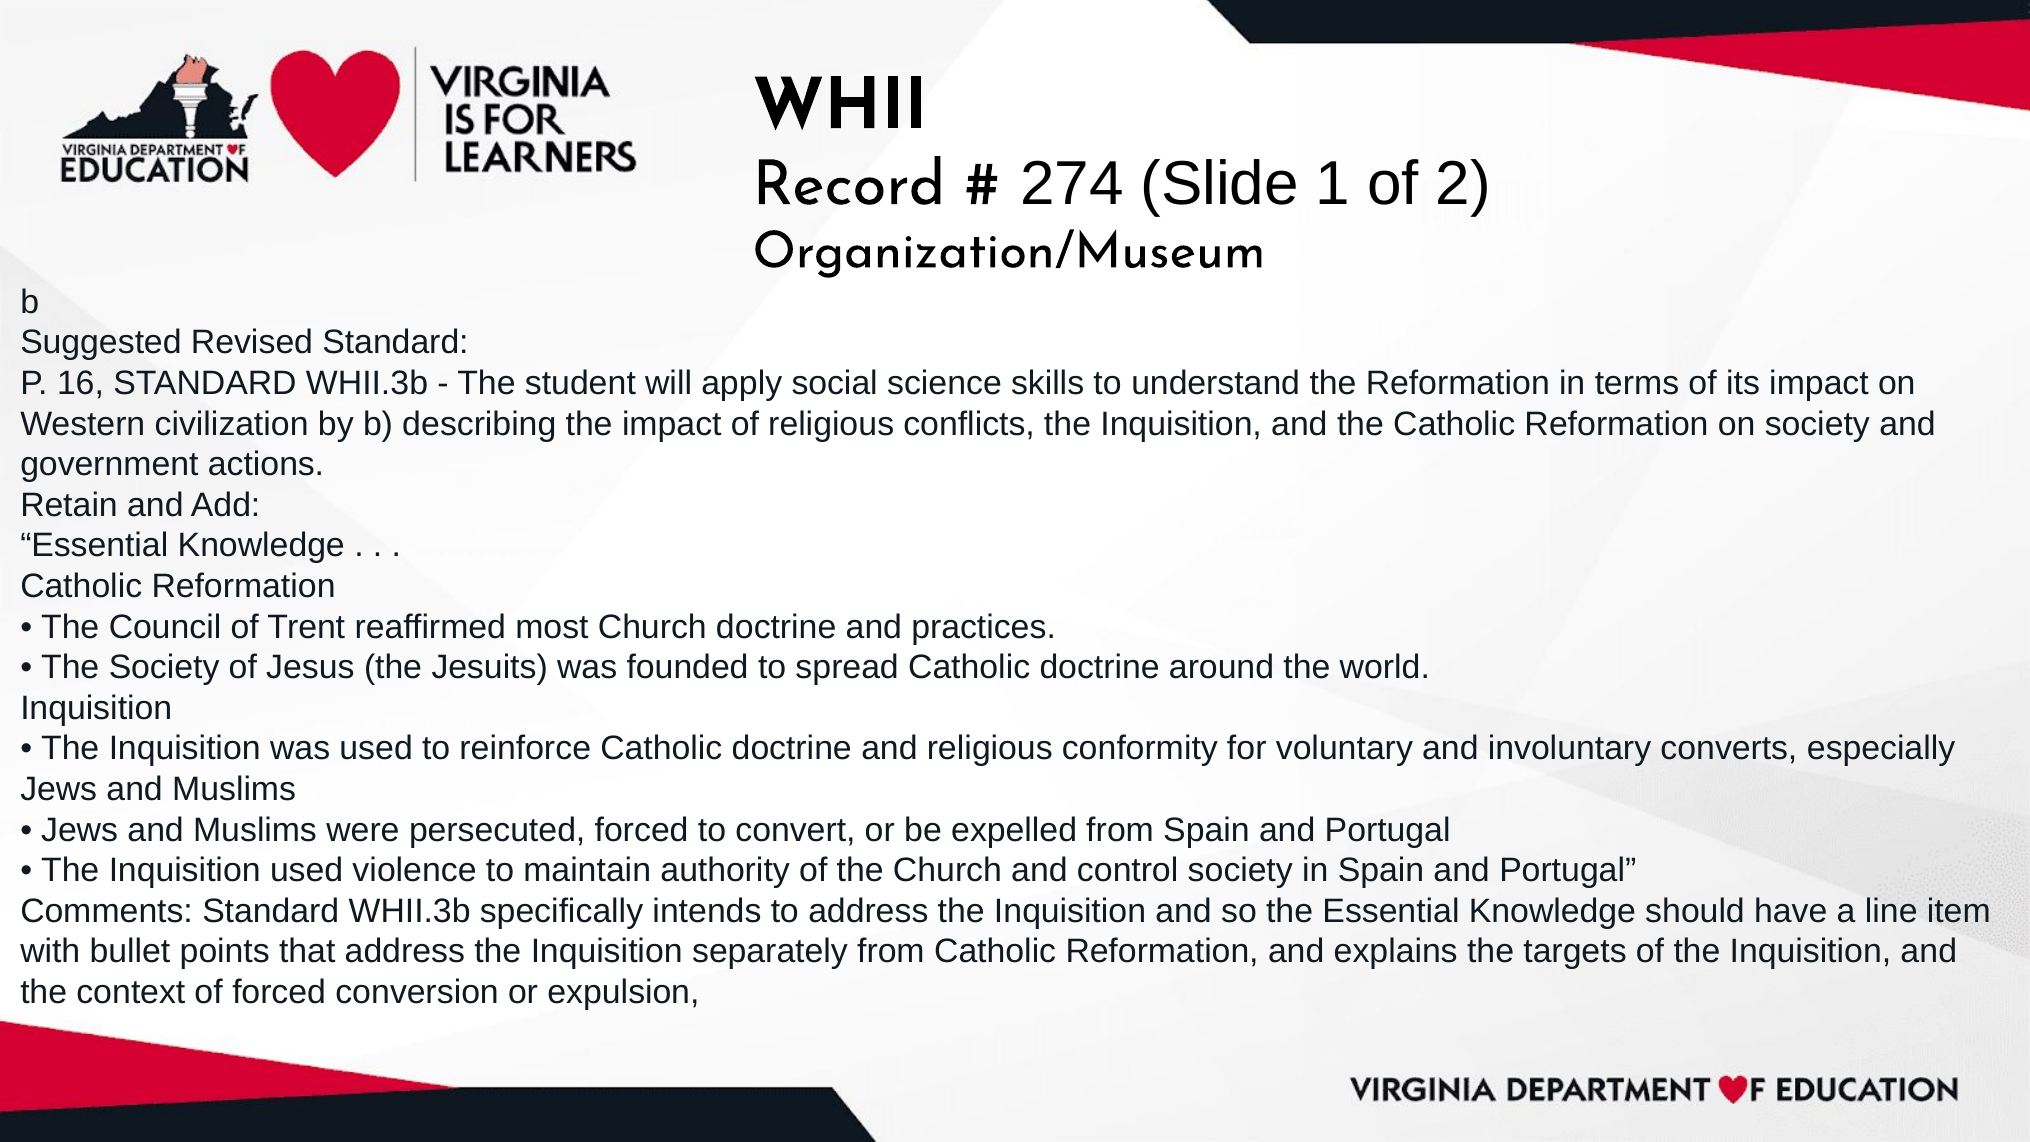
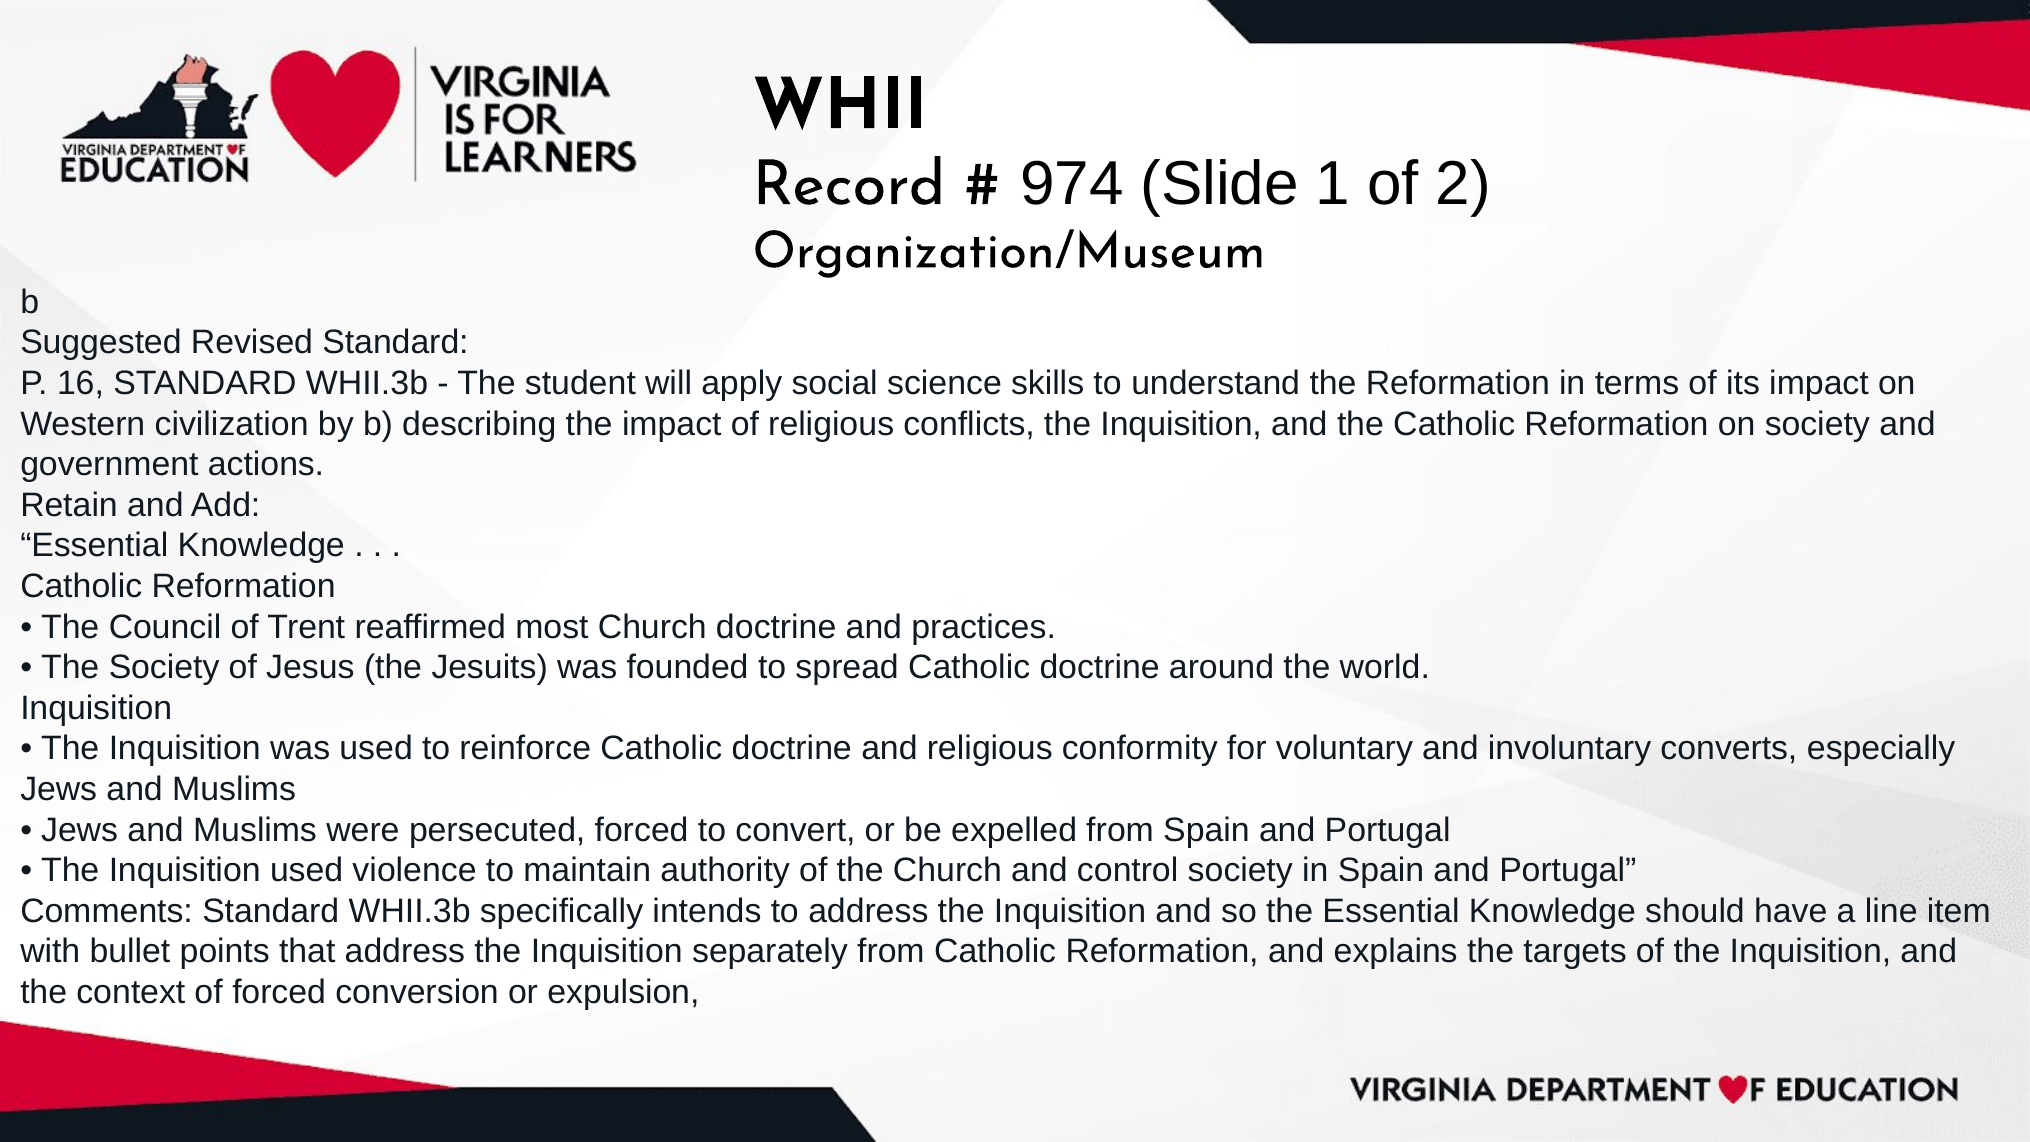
274: 274 -> 974
